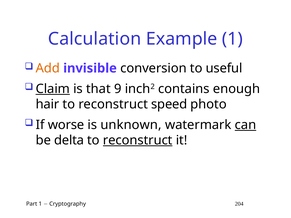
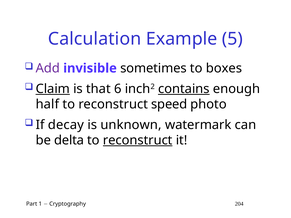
Example 1: 1 -> 5
Add colour: orange -> purple
conversion: conversion -> sometimes
useful: useful -> boxes
9: 9 -> 6
contains underline: none -> present
hair: hair -> half
worse: worse -> decay
can underline: present -> none
